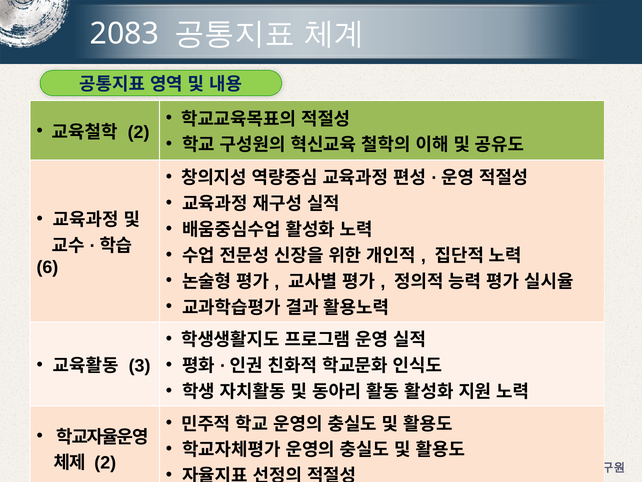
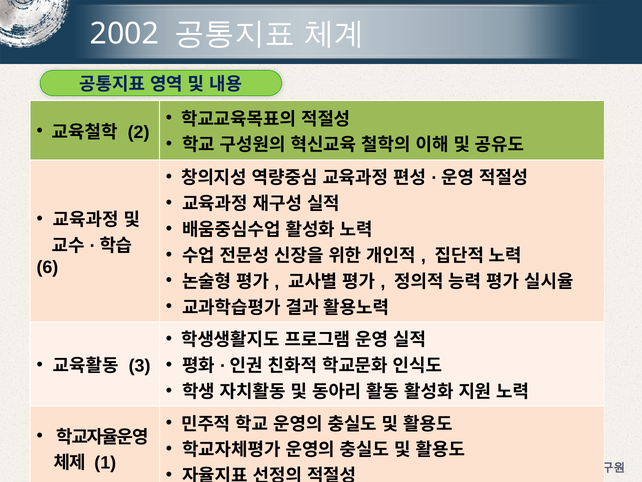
2083: 2083 -> 2002
2 at (105, 463): 2 -> 1
